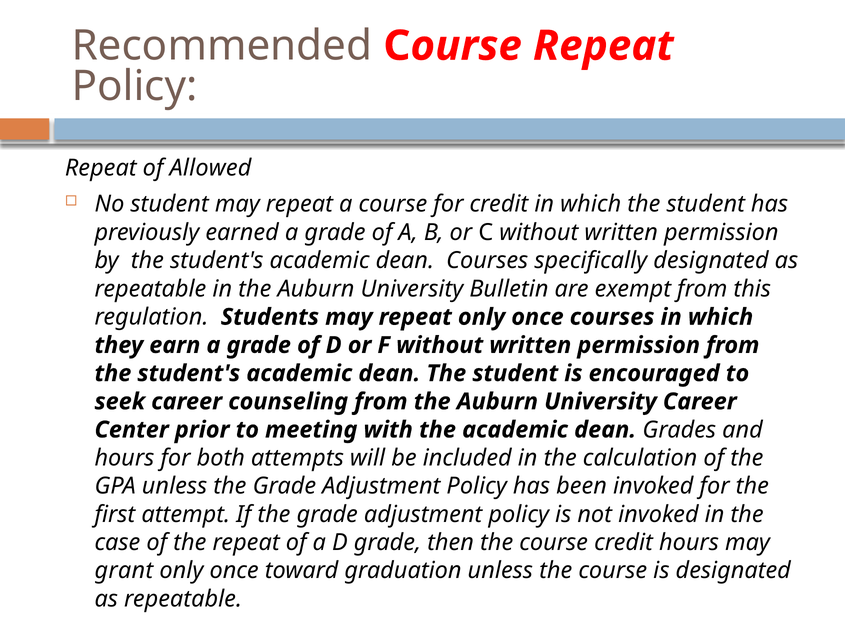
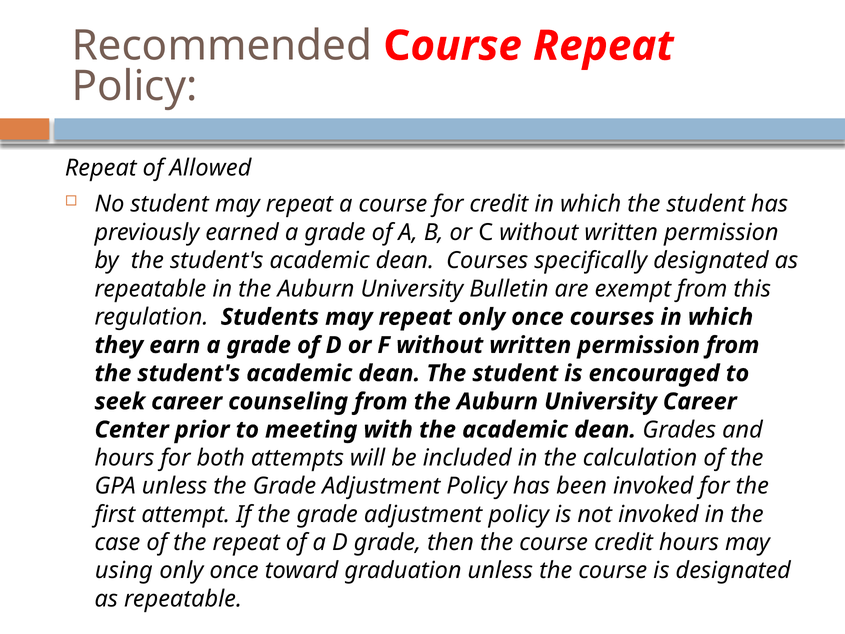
grant: grant -> using
